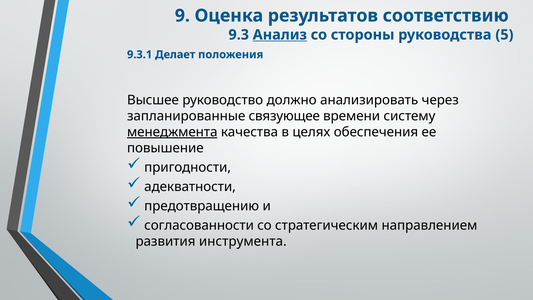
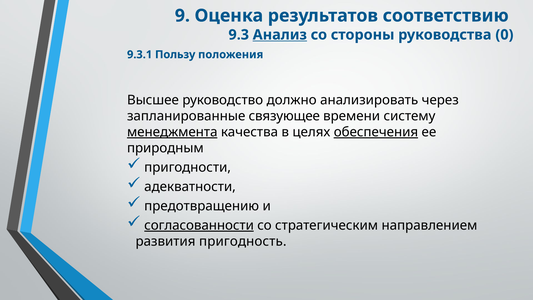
5: 5 -> 0
Делает: Делает -> Пользу
обеспечения underline: none -> present
повышение: повышение -> природным
согласованности underline: none -> present
инструмента: инструмента -> пригодность
